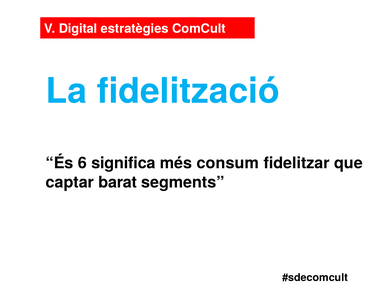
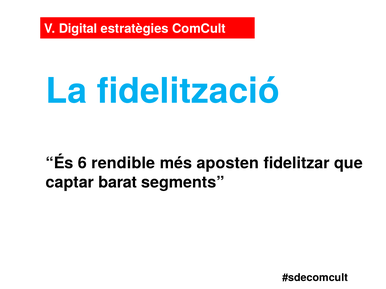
significa: significa -> rendible
consum: consum -> aposten
